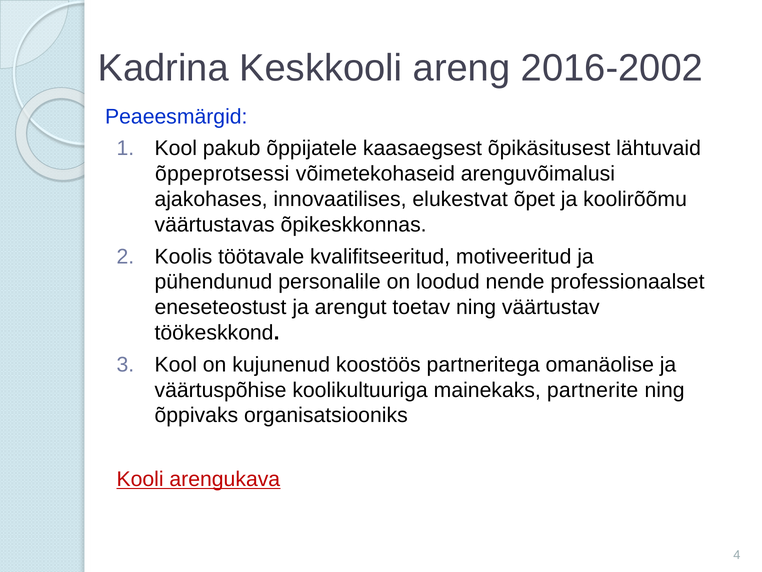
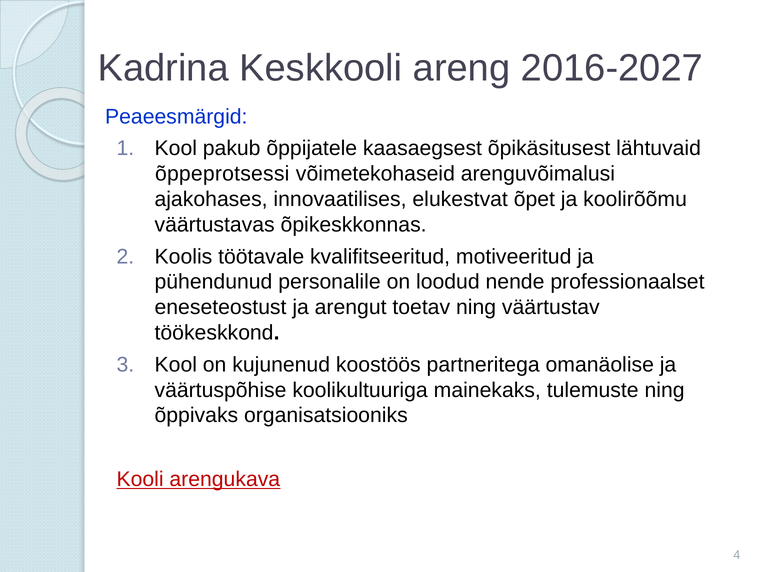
2016-2002: 2016-2002 -> 2016-2027
partnerite: partnerite -> tulemuste
